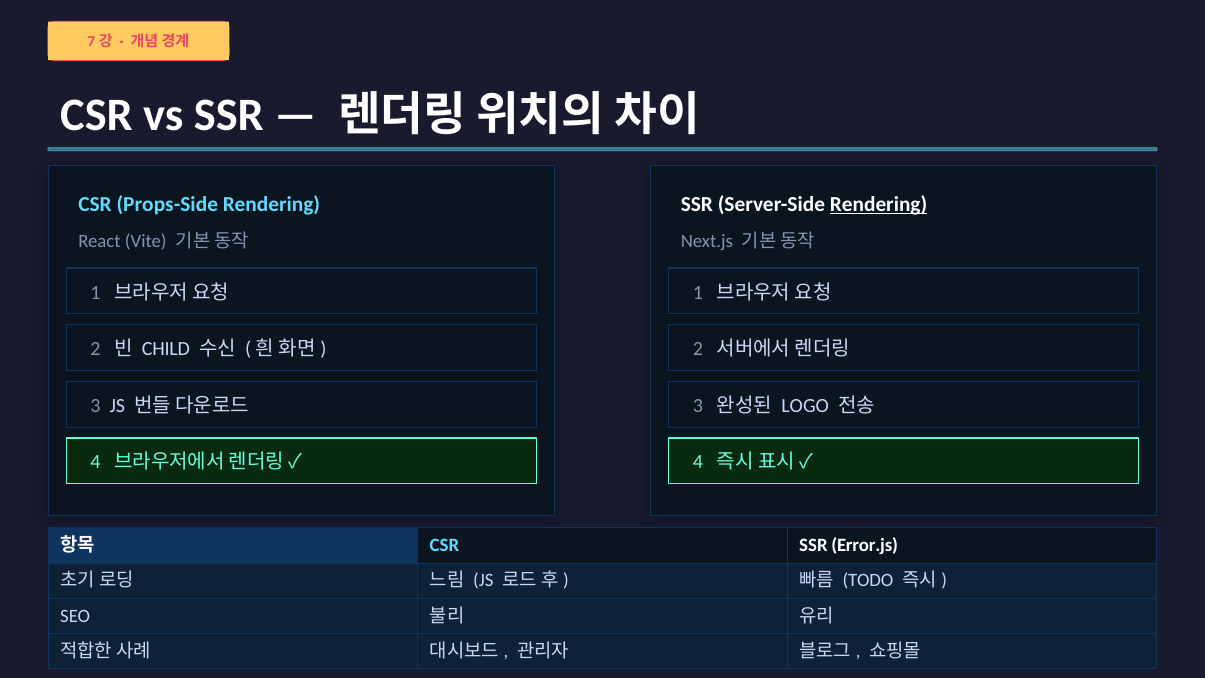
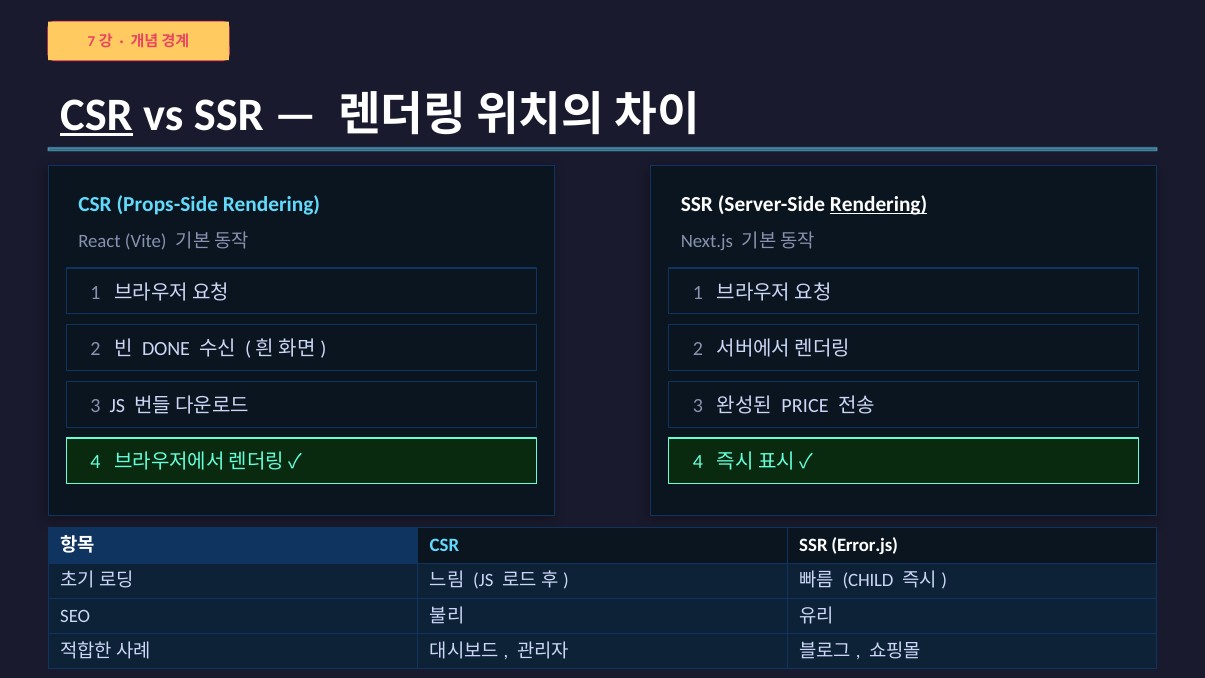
CSR at (96, 115) underline: none -> present
CHILD: CHILD -> DONE
LOGO: LOGO -> PRICE
TODO: TODO -> CHILD
